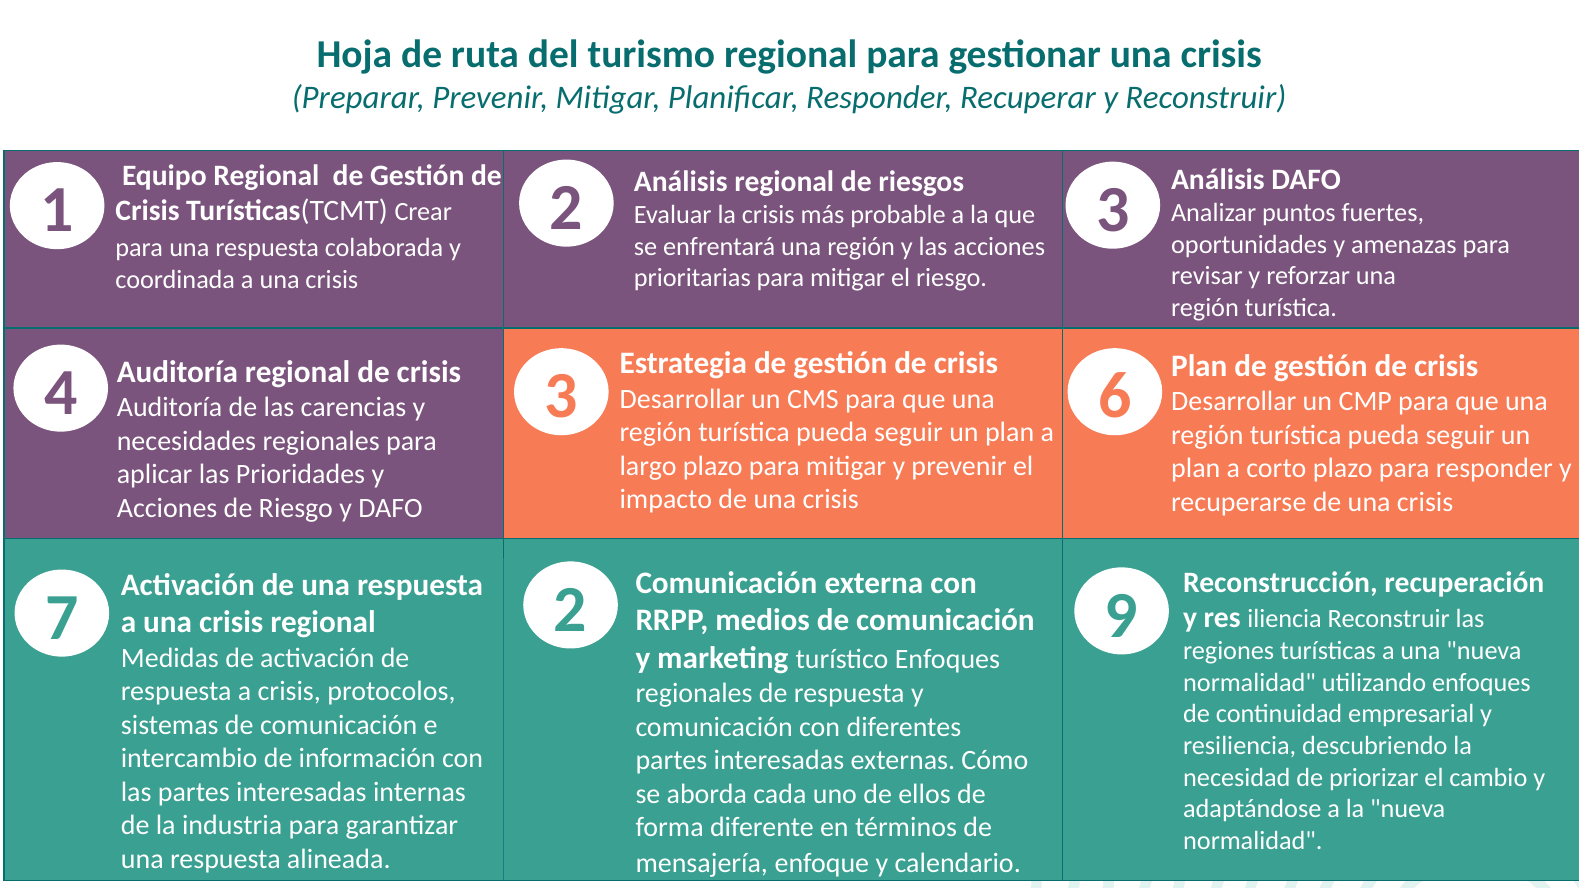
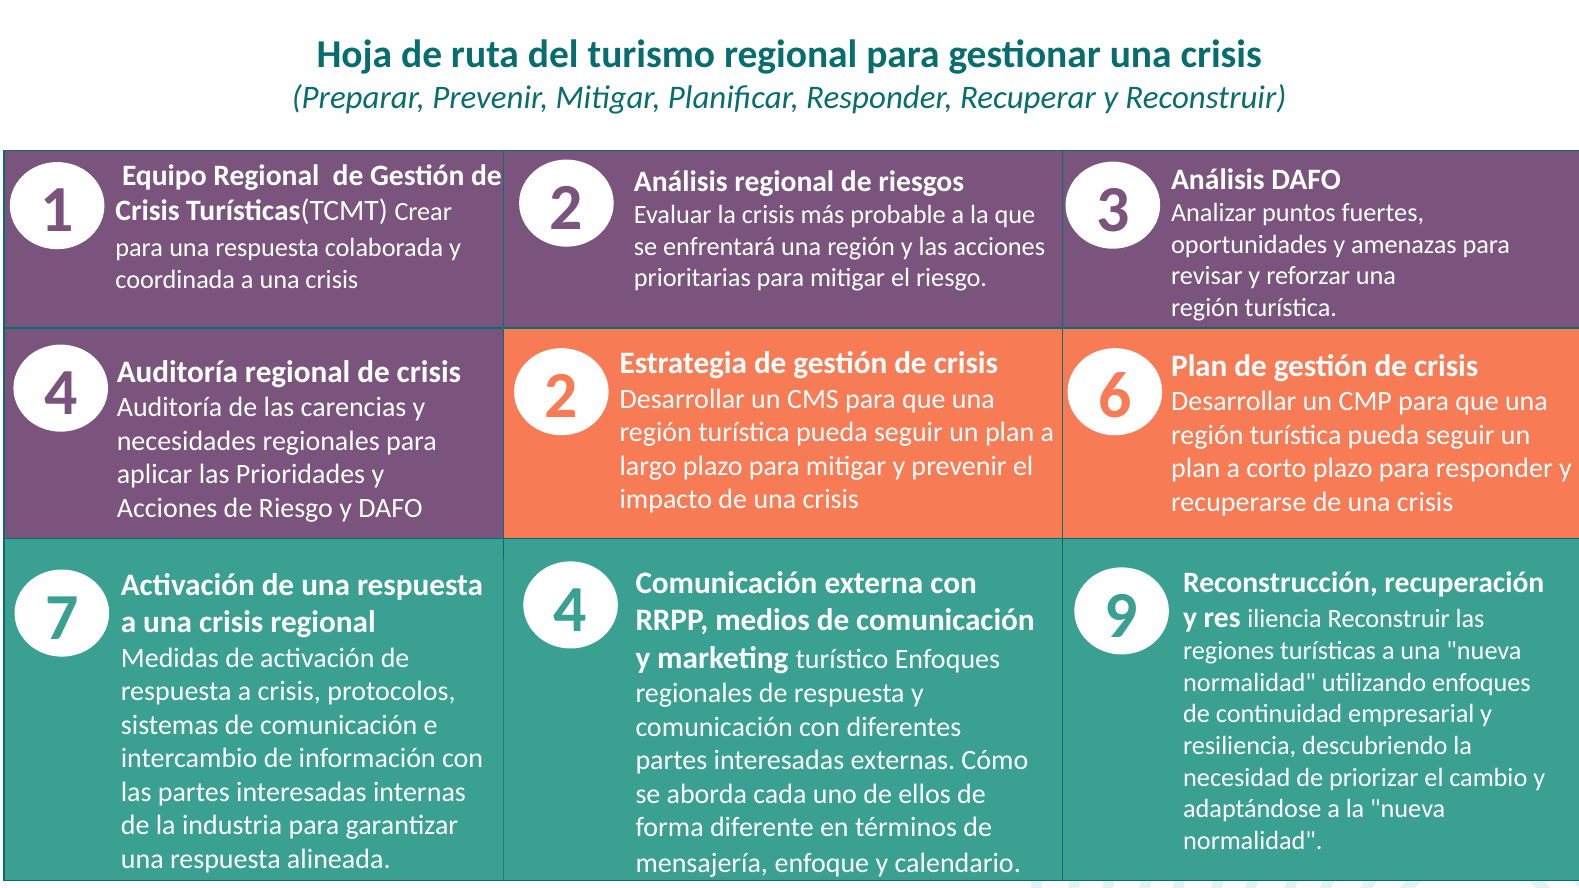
4 3: 3 -> 2
7 2: 2 -> 4
